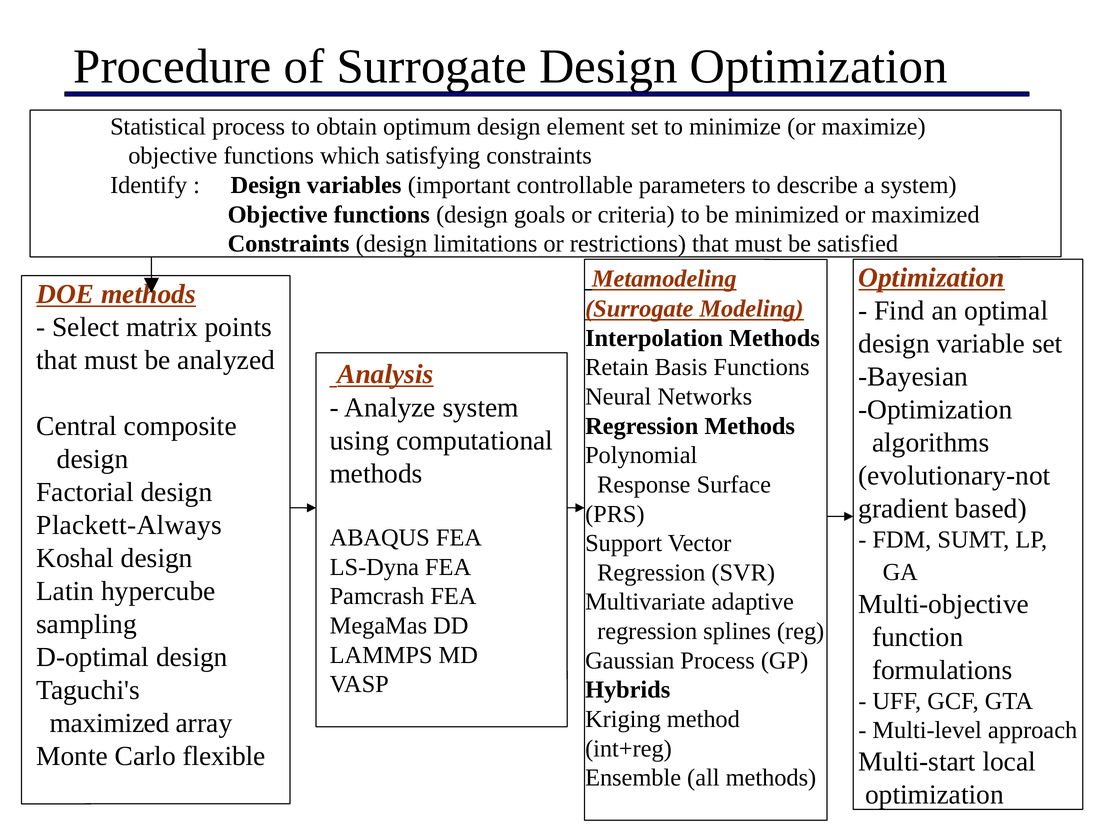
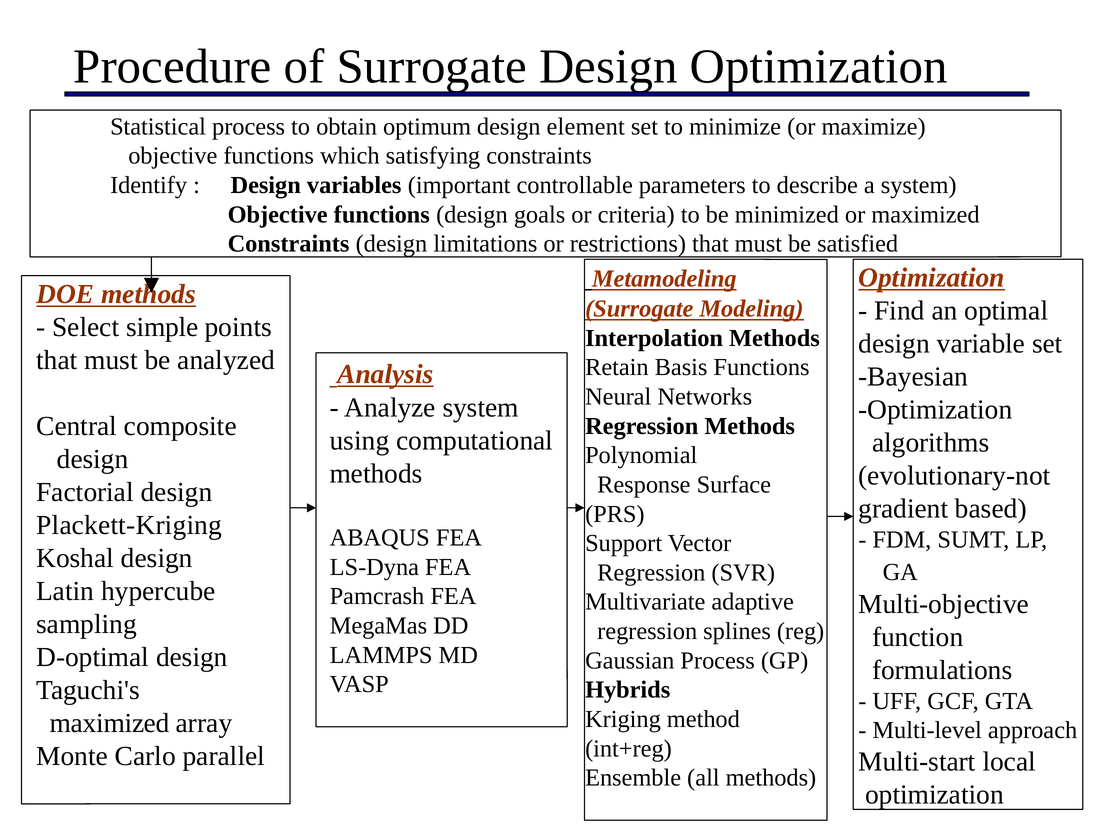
matrix: matrix -> simple
Plackett-Always: Plackett-Always -> Plackett-Kriging
flexible: flexible -> parallel
